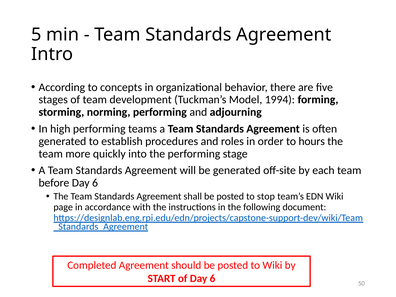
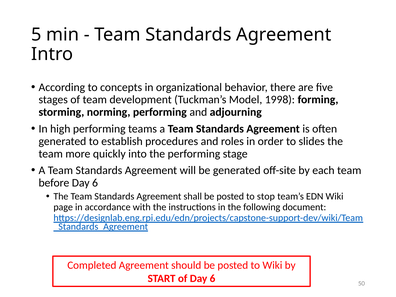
1994: 1994 -> 1998
hours: hours -> slides
